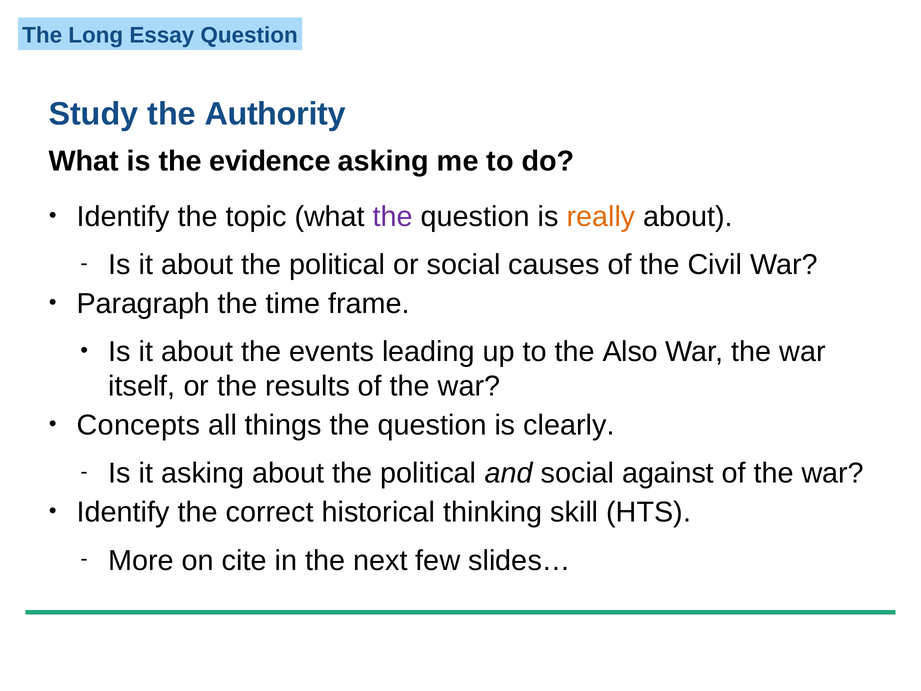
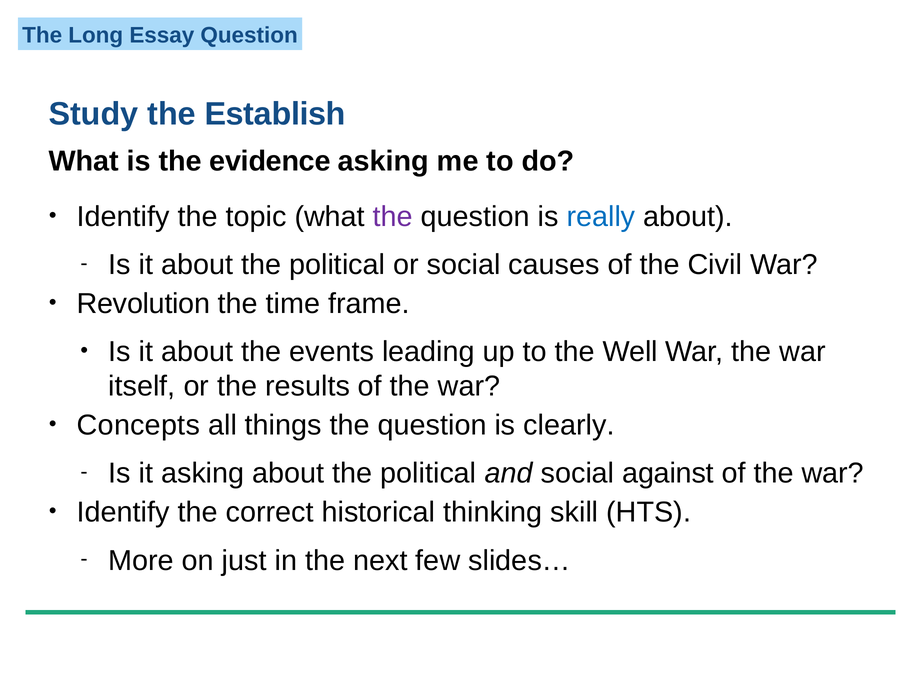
Authority: Authority -> Establish
really colour: orange -> blue
Paragraph: Paragraph -> Revolution
Also: Also -> Well
cite: cite -> just
